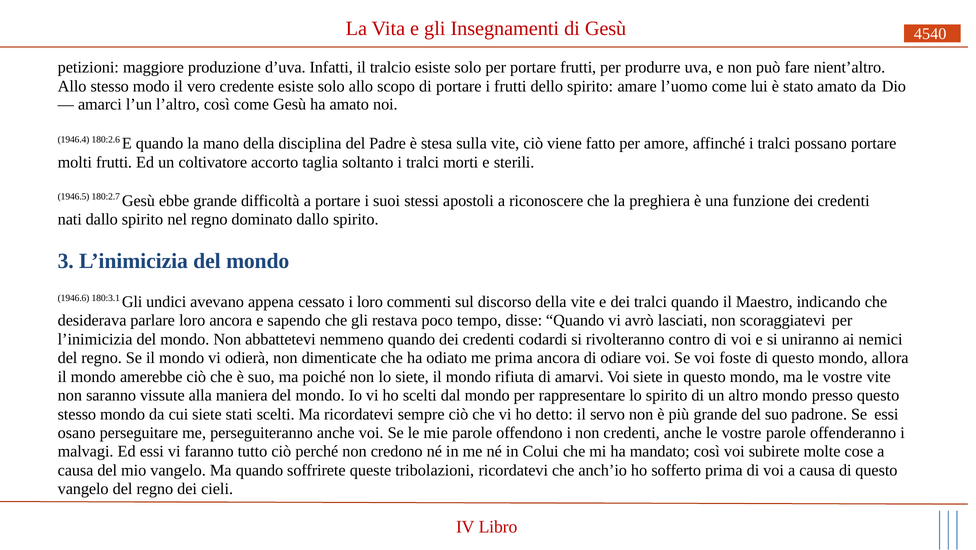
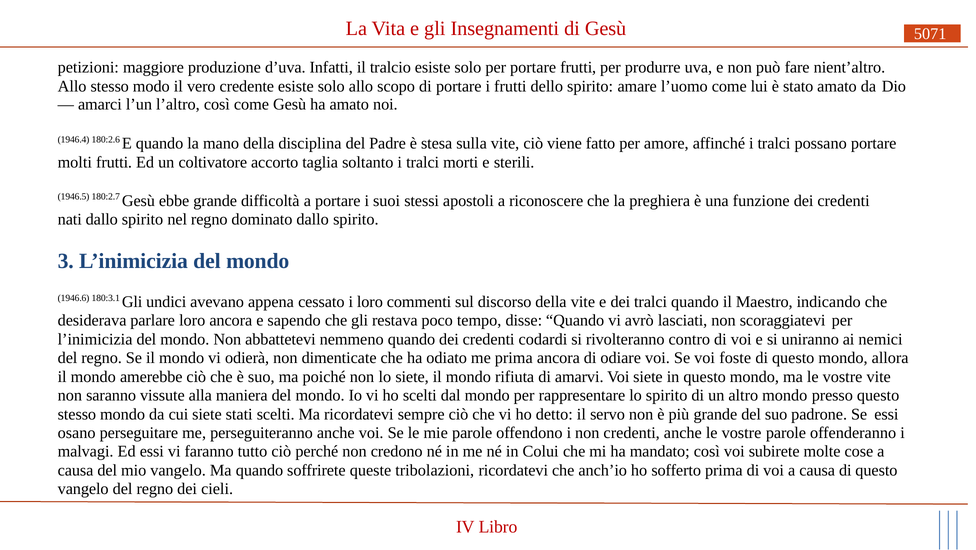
4540: 4540 -> 5071
